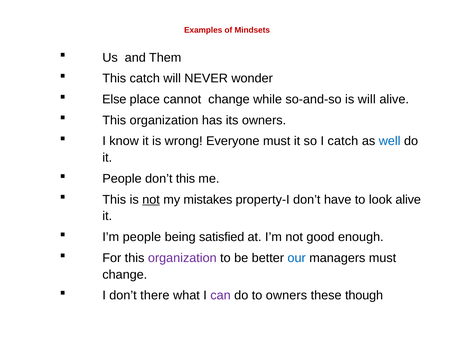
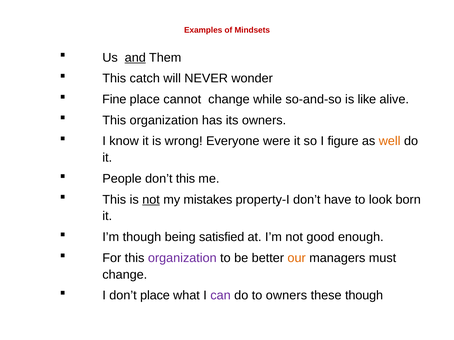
and underline: none -> present
Else: Else -> Fine
is will: will -> like
Everyone must: must -> were
I catch: catch -> figure
well colour: blue -> orange
look alive: alive -> born
I’m people: people -> though
our colour: blue -> orange
don’t there: there -> place
